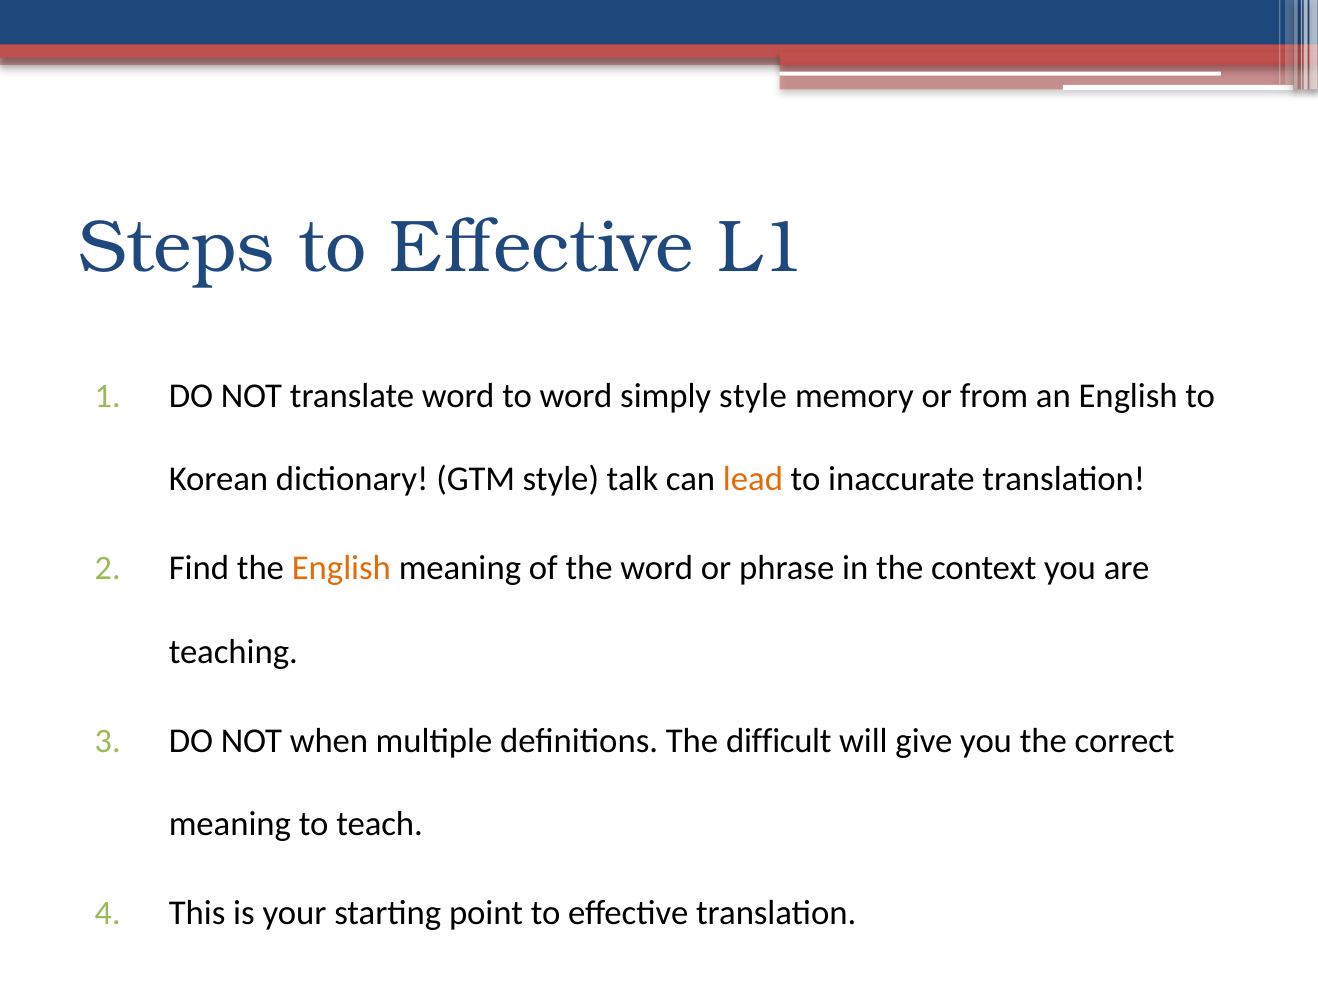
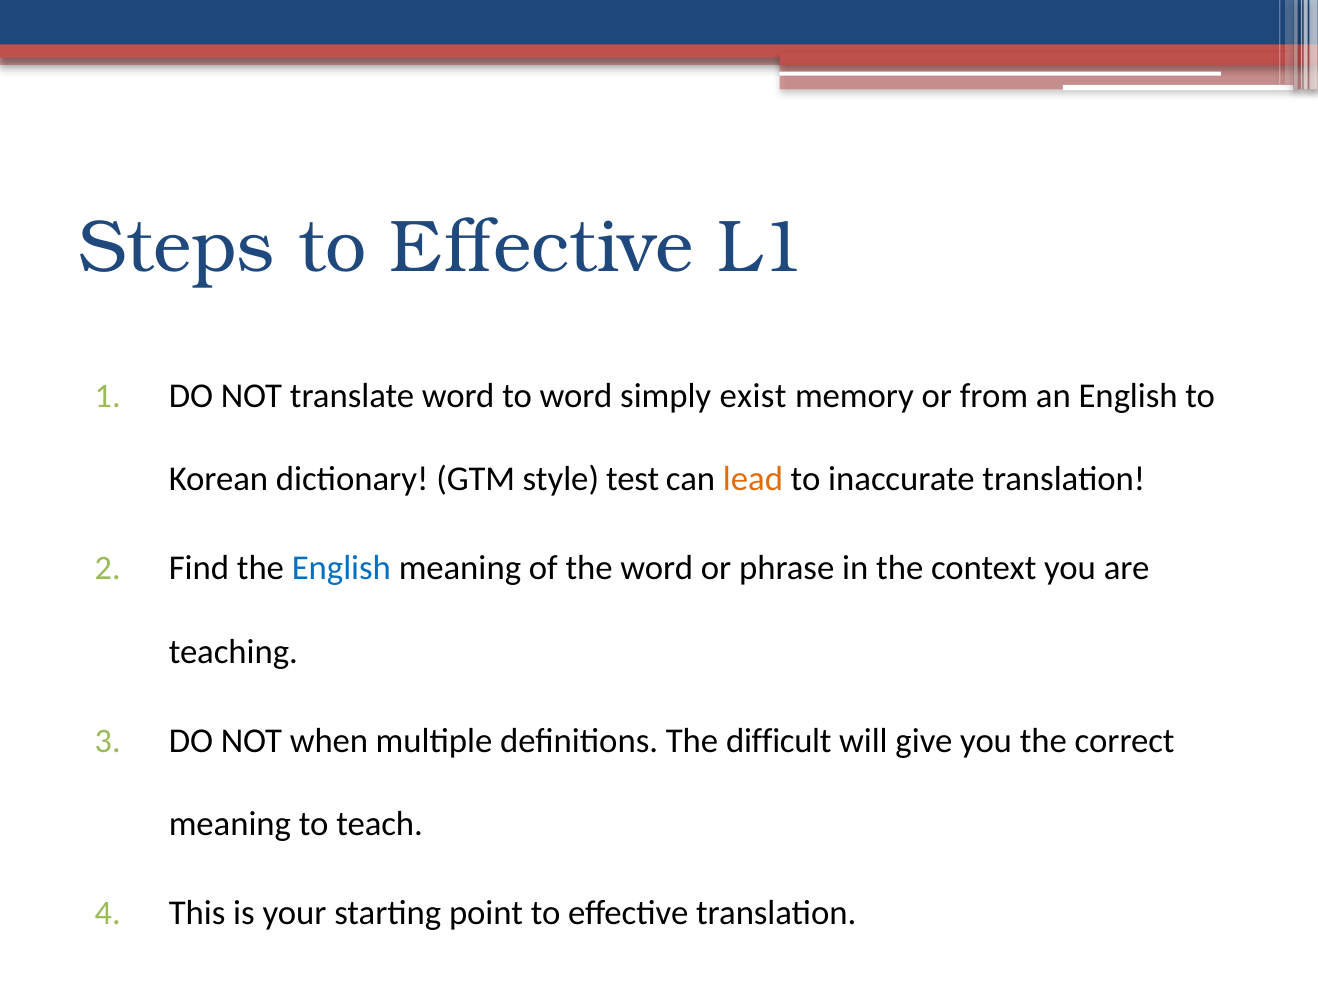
simply style: style -> exist
talk: talk -> test
English at (341, 568) colour: orange -> blue
